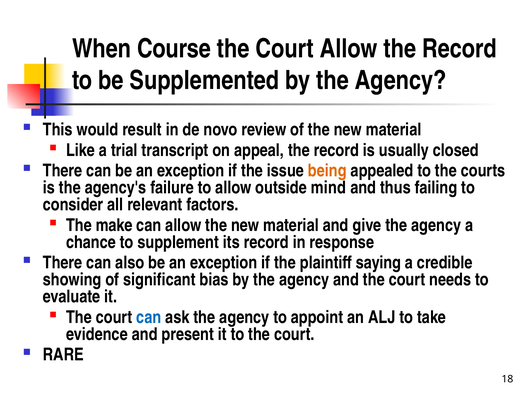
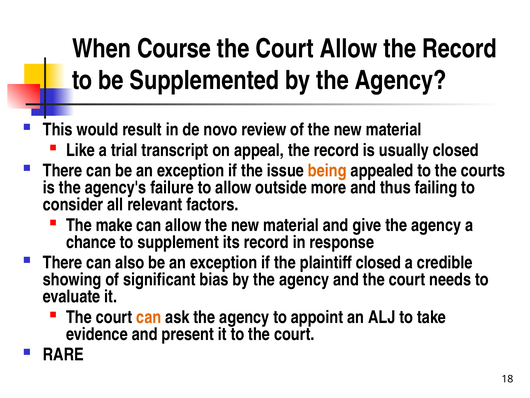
mind: mind -> more
plaintiff saying: saying -> closed
can at (149, 317) colour: blue -> orange
